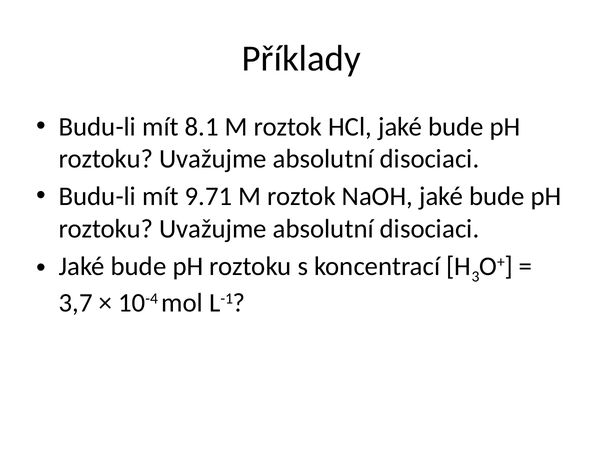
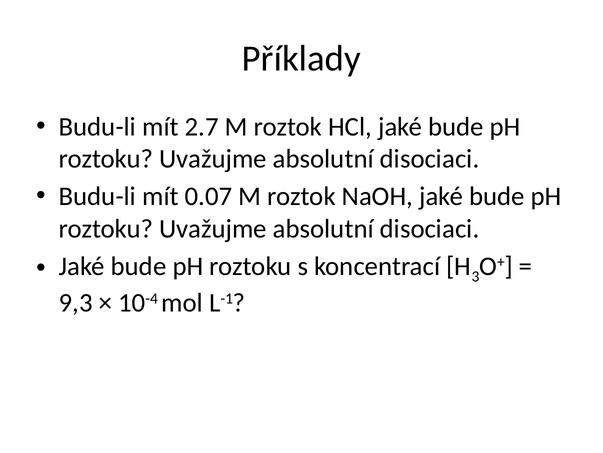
8.1: 8.1 -> 2.7
9.71: 9.71 -> 0.07
3,7: 3,7 -> 9,3
